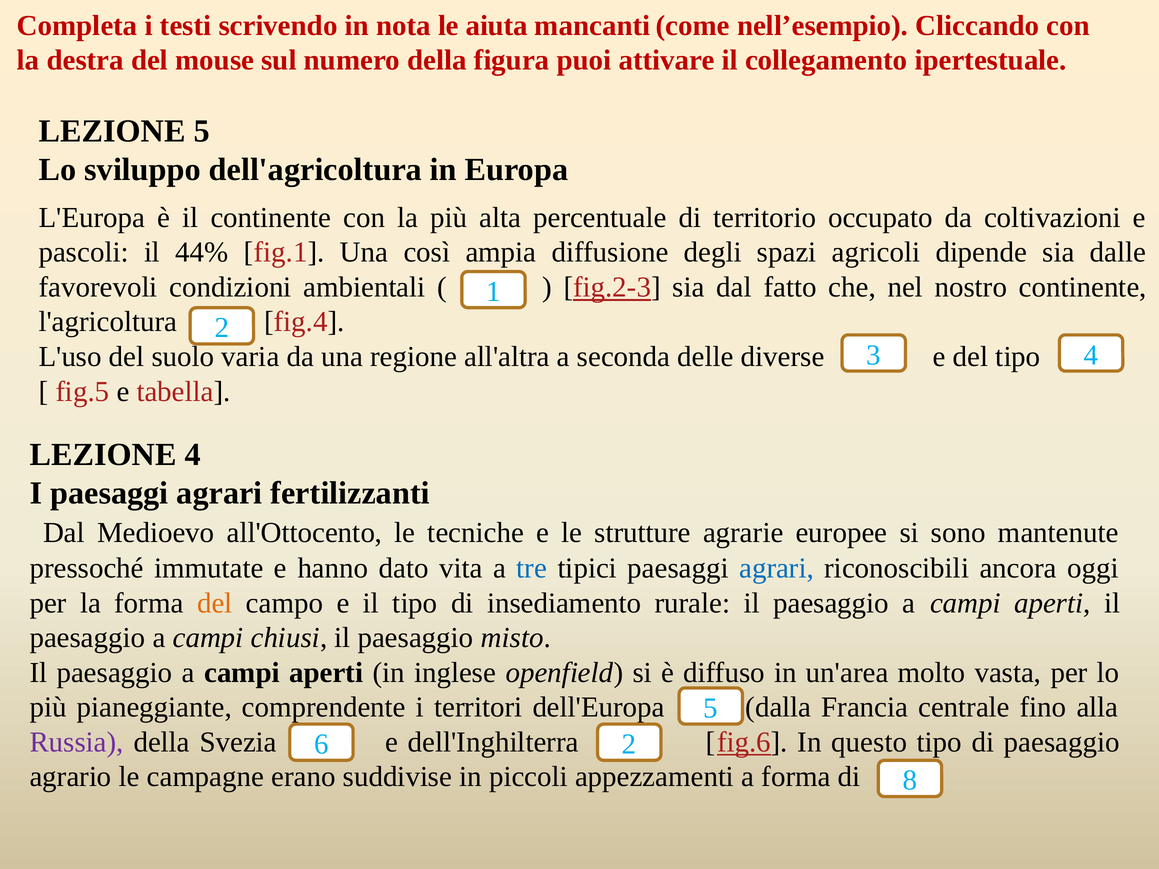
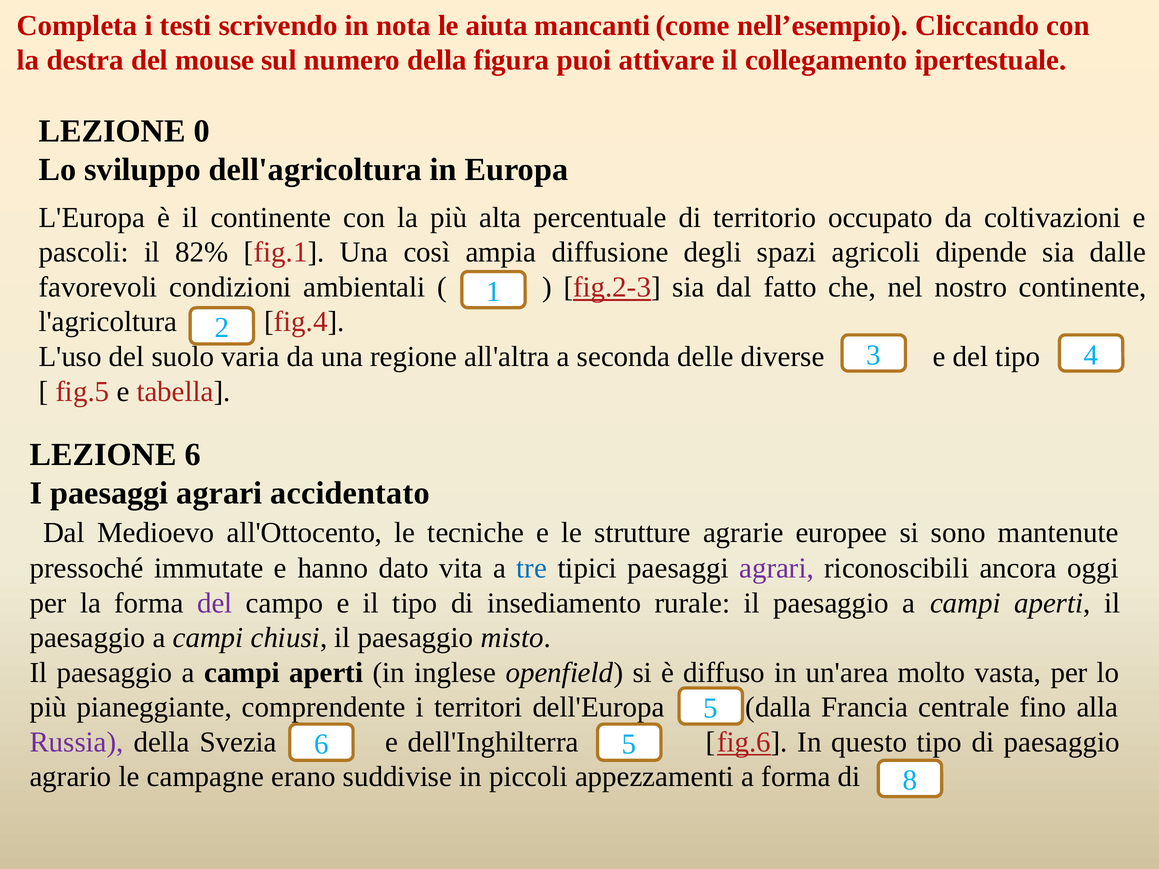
LEZIONE 5: 5 -> 0
44%: 44% -> 82%
LEZIONE 4: 4 -> 6
fertilizzanti: fertilizzanti -> accidentato
agrari at (777, 568) colour: blue -> purple
del at (215, 603) colour: orange -> purple
6 2: 2 -> 5
